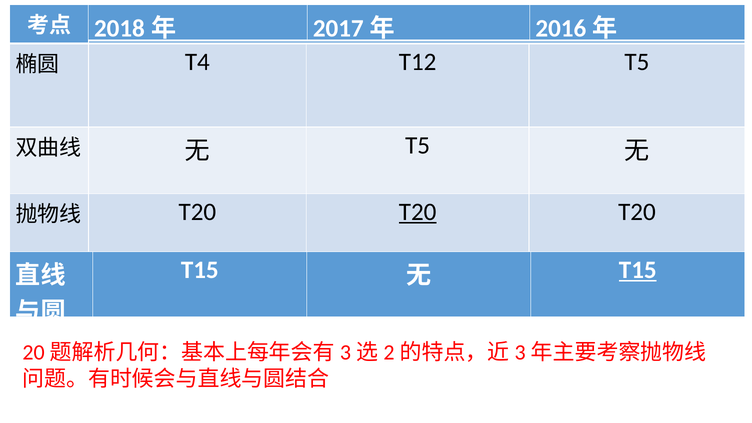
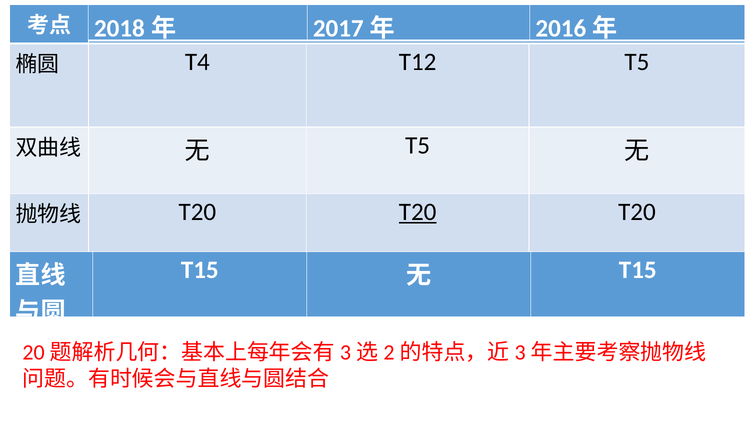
T15 at (638, 270) underline: present -> none
